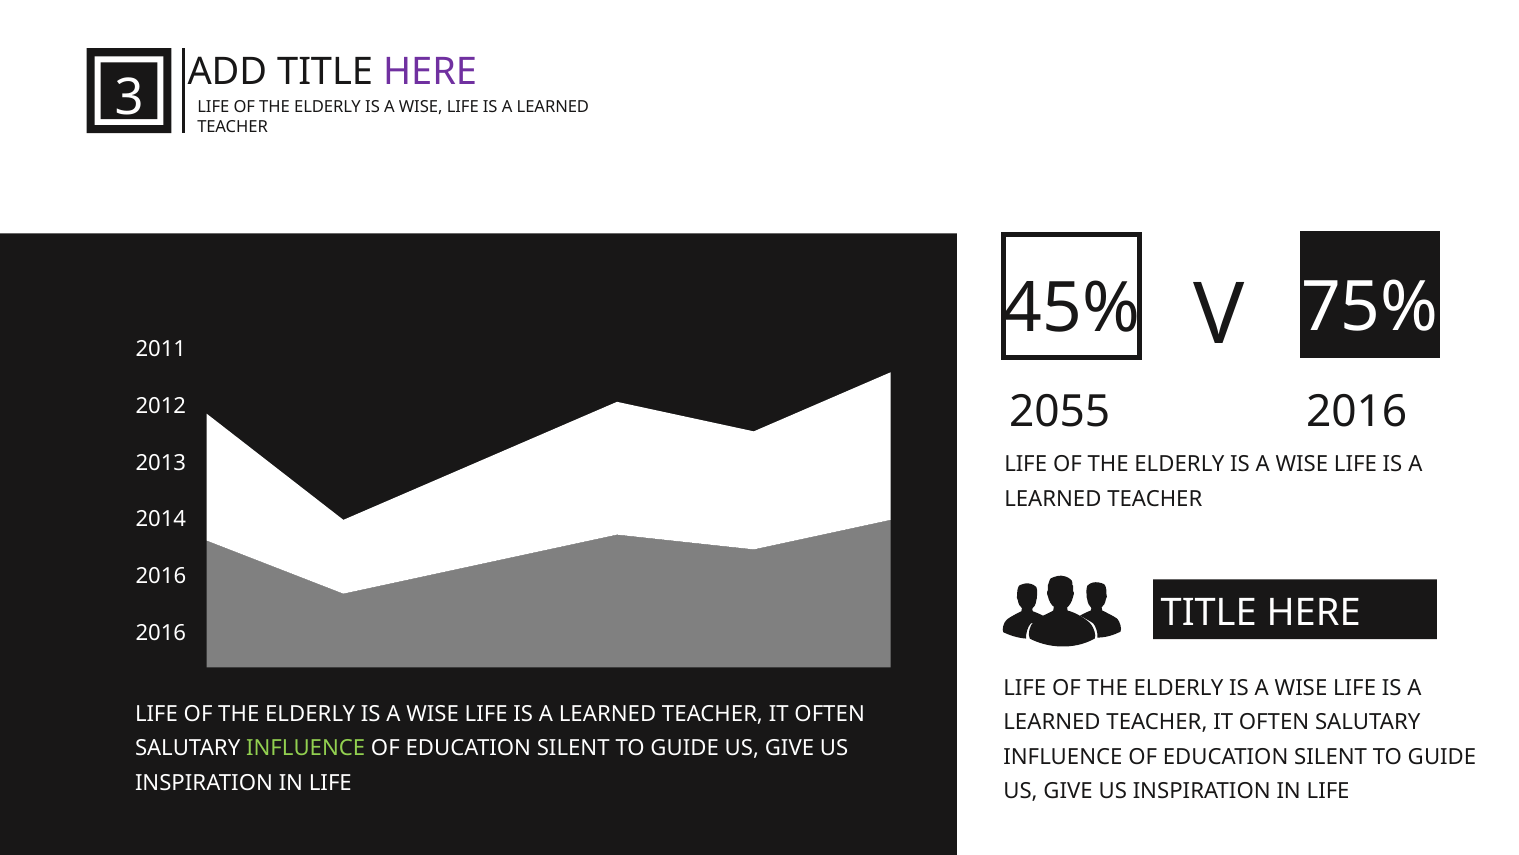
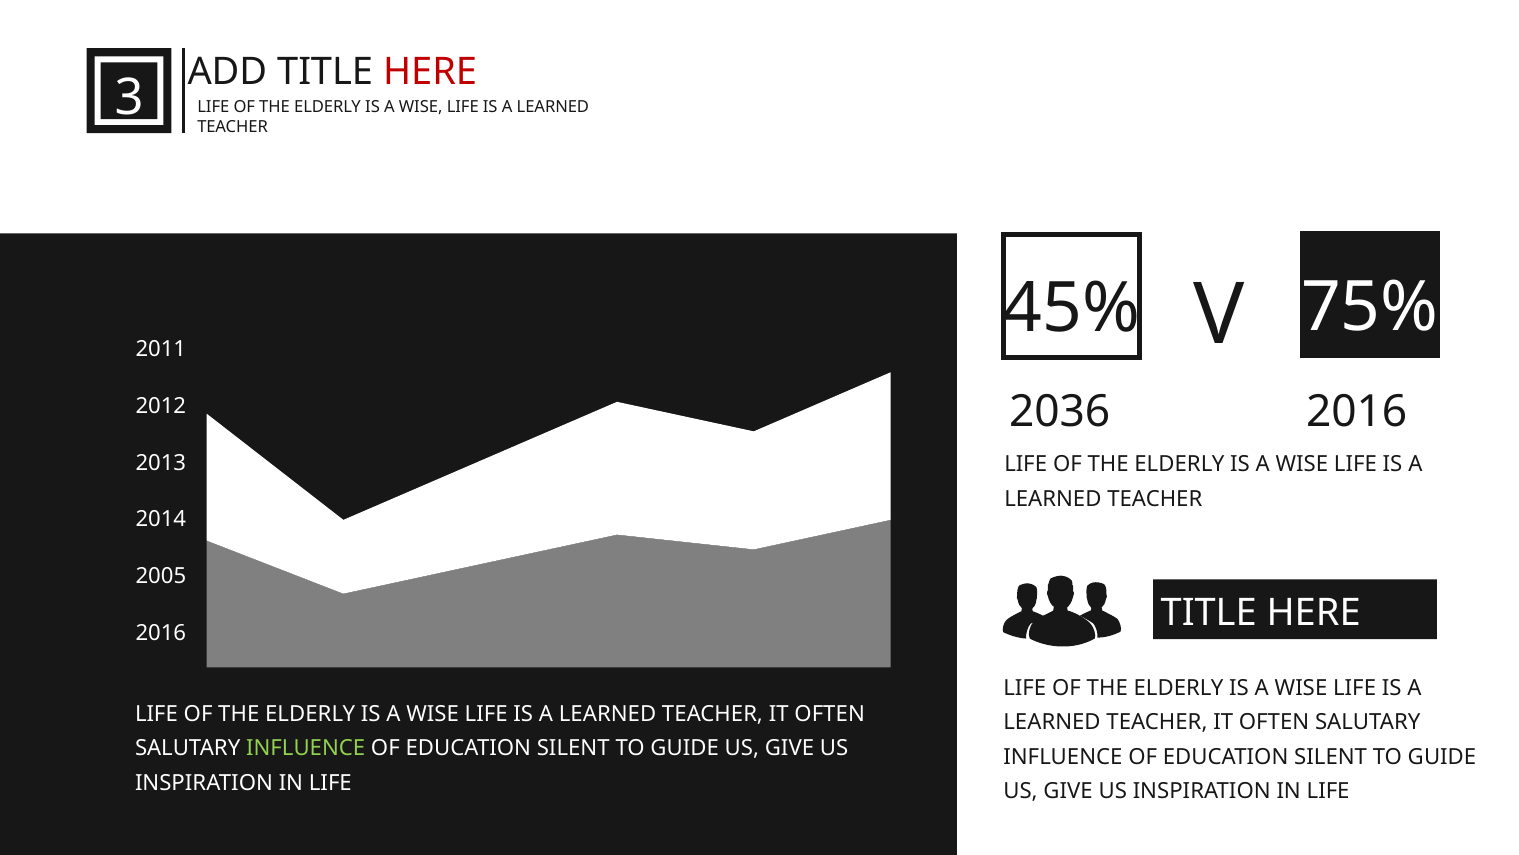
HERE at (430, 72) colour: purple -> red
2055: 2055 -> 2036
2016 at (161, 576): 2016 -> 2005
